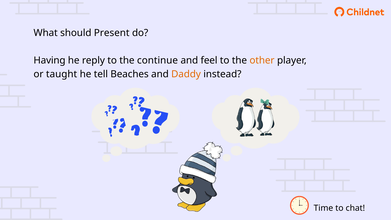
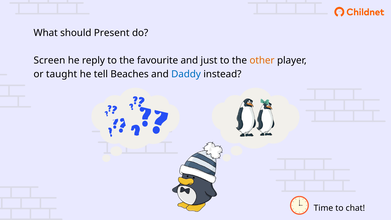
Having: Having -> Screen
continue: continue -> favourite
feel: feel -> just
Daddy colour: orange -> blue
